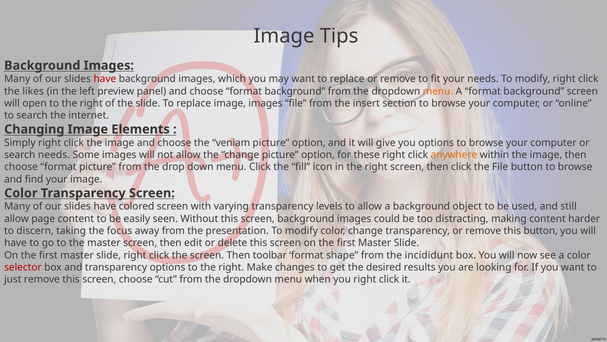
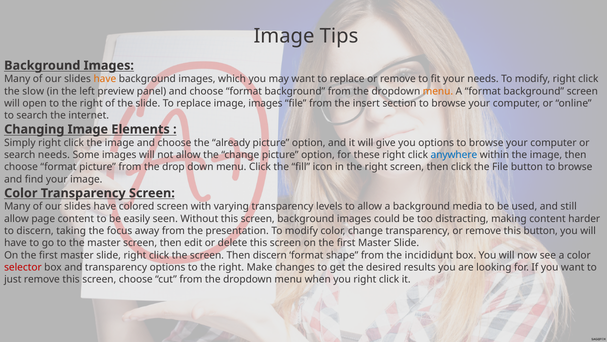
have at (105, 79) colour: red -> orange
likes: likes -> slow
veniam: veniam -> already
anywhere colour: orange -> blue
object: object -> media
Then toolbar: toolbar -> discern
